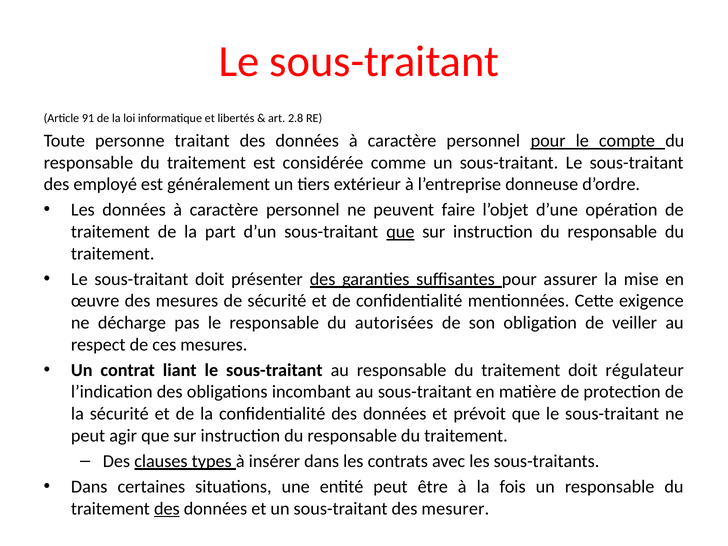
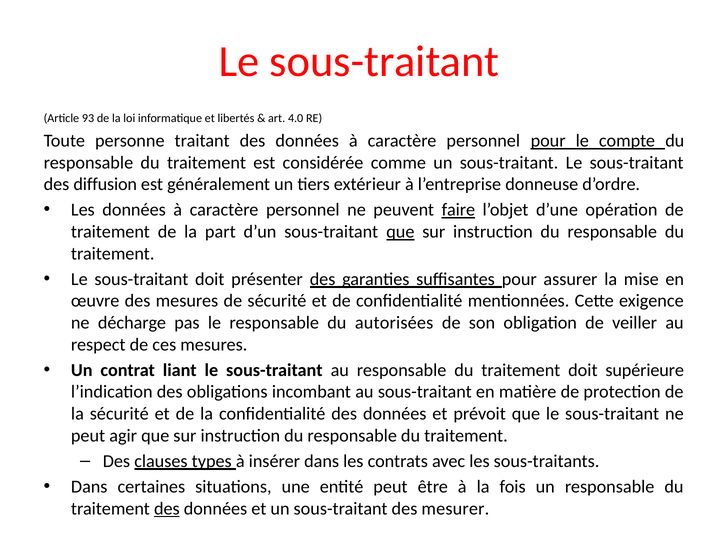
91: 91 -> 93
2.8: 2.8 -> 4.0
employé: employé -> diffusion
faire underline: none -> present
régulateur: régulateur -> supérieure
